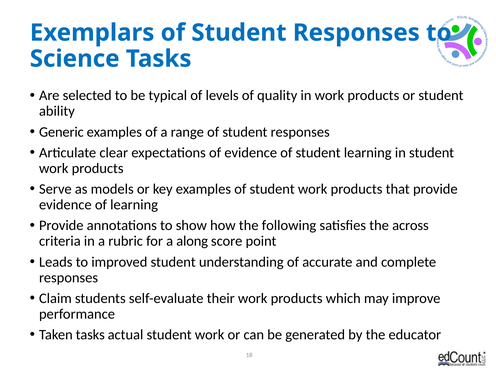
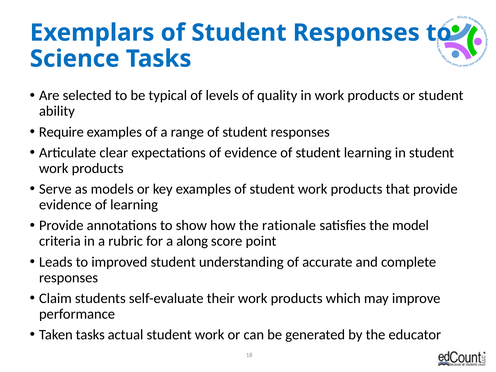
Generic: Generic -> Require
following: following -> rationale
across: across -> model
